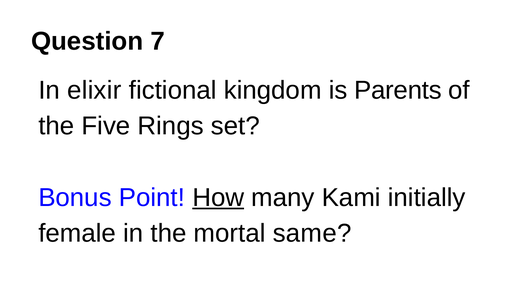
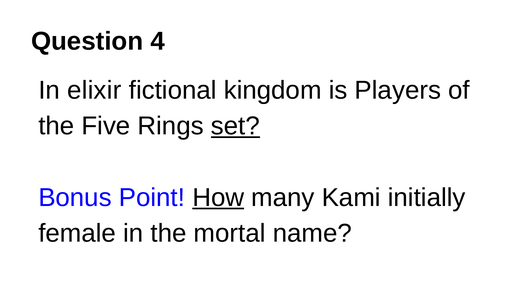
7: 7 -> 4
Parents: Parents -> Players
set underline: none -> present
same: same -> name
